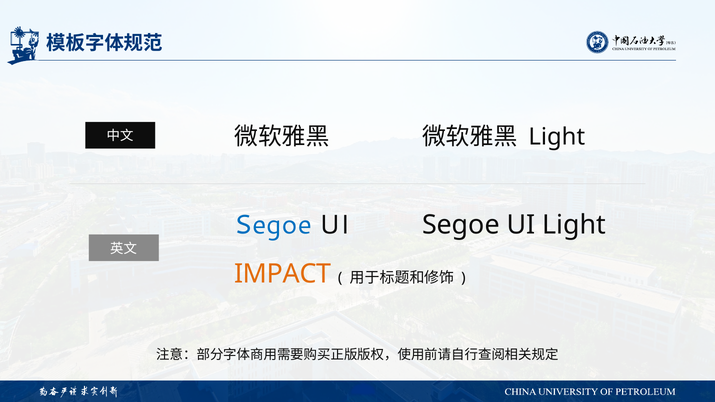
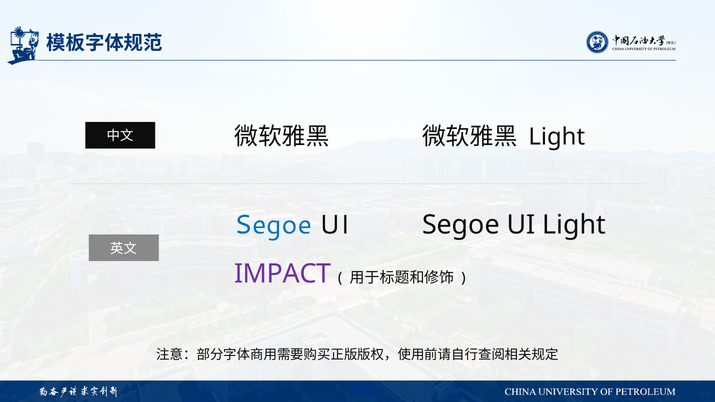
IMPACT colour: orange -> purple
